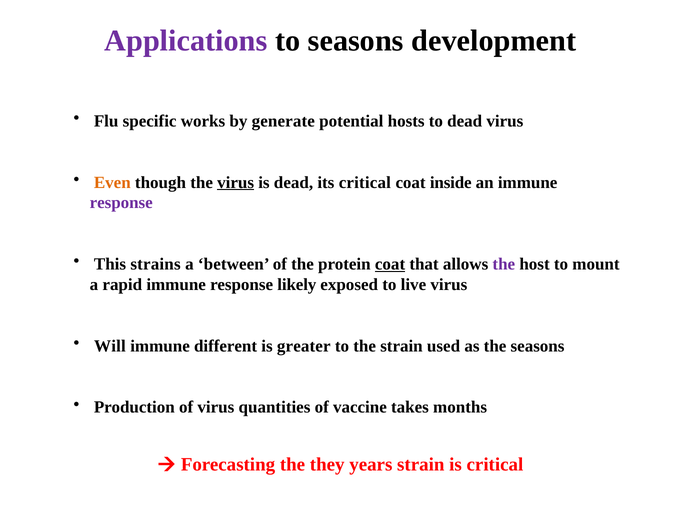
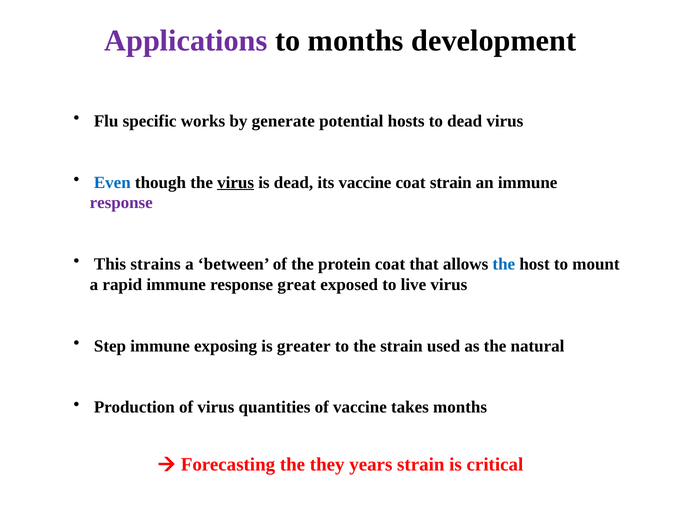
to seasons: seasons -> months
Even colour: orange -> blue
its critical: critical -> vaccine
coat inside: inside -> strain
coat at (390, 264) underline: present -> none
the at (504, 264) colour: purple -> blue
likely: likely -> great
Will: Will -> Step
different: different -> exposing
the seasons: seasons -> natural
